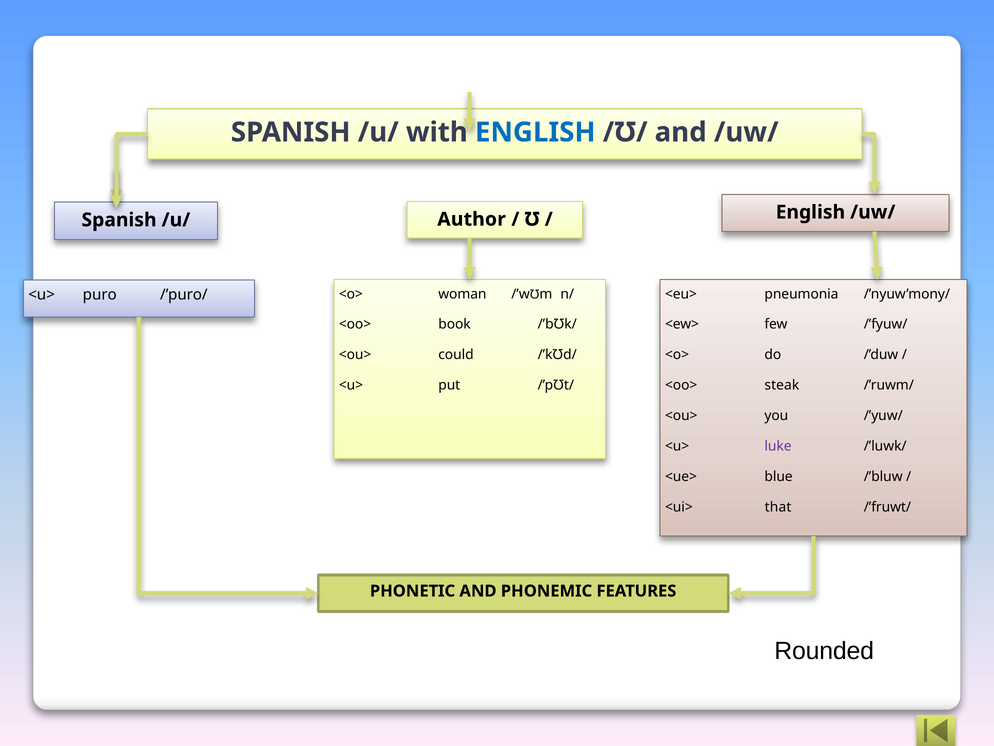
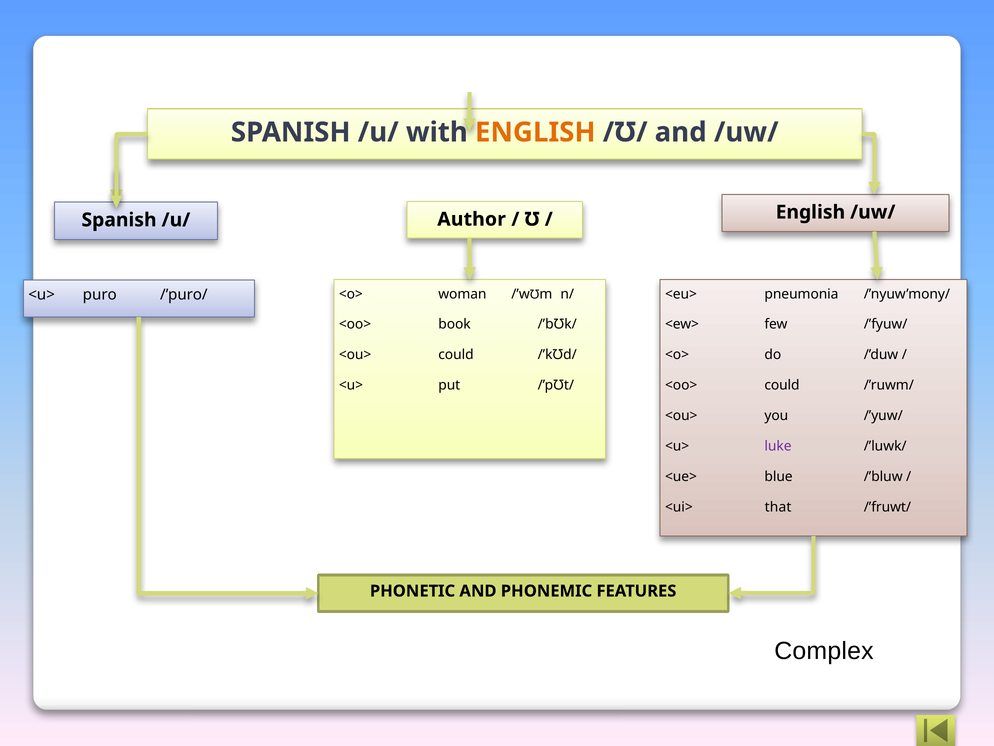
ENGLISH at (535, 132) colour: blue -> orange
<oo> steak: steak -> could
Rounded: Rounded -> Complex
